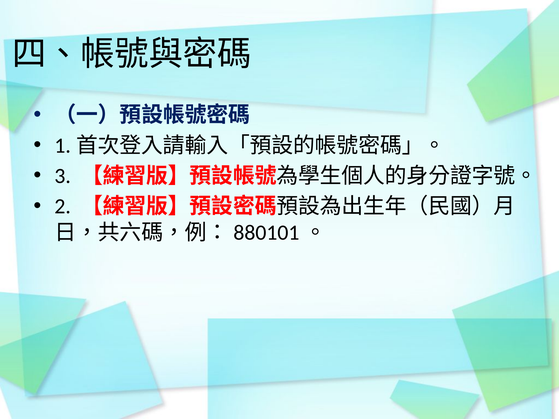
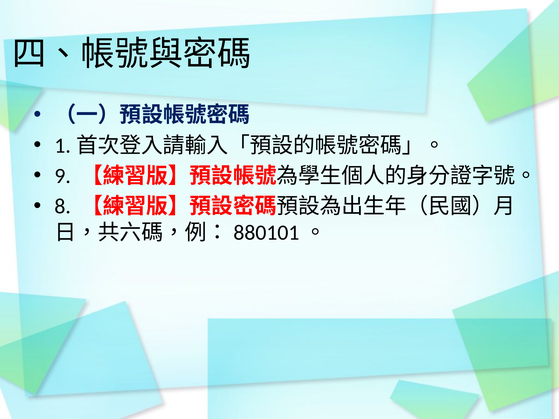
3: 3 -> 9
2: 2 -> 8
